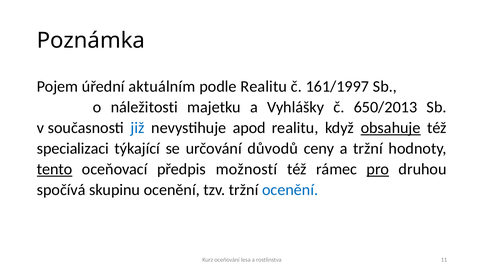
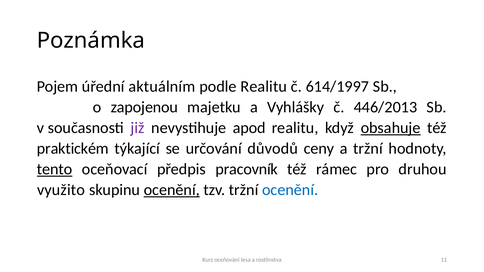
161/1997: 161/1997 -> 614/1997
náležitosti: náležitosti -> zapojenou
650/2013: 650/2013 -> 446/2013
již colour: blue -> purple
specializaci: specializaci -> praktickém
možností: možností -> pracovník
pro underline: present -> none
spočívá: spočívá -> využito
ocenění at (172, 190) underline: none -> present
